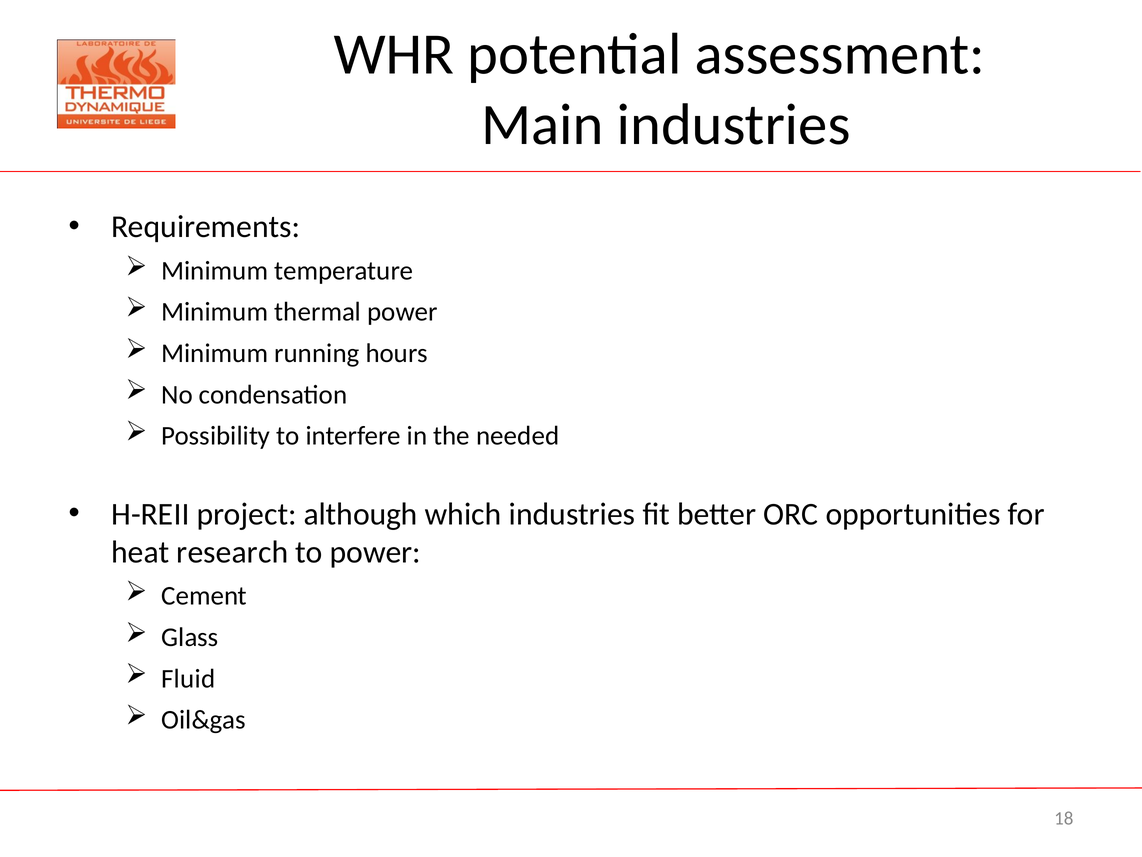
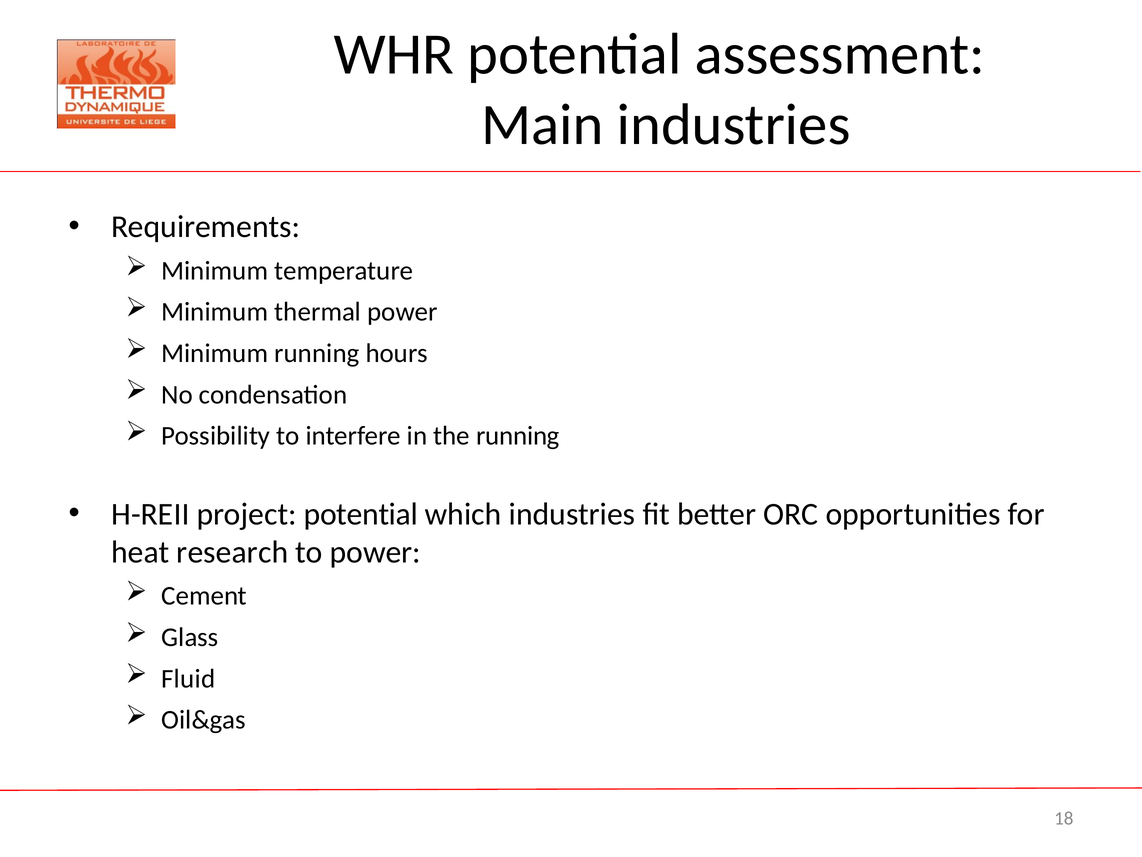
the needed: needed -> running
project although: although -> potential
